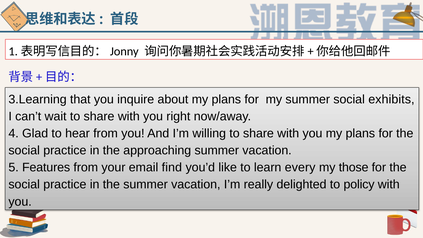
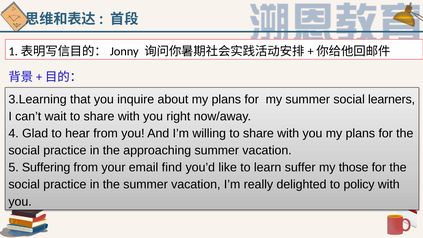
exhibits: exhibits -> learners
Features: Features -> Suffering
every: every -> suffer
